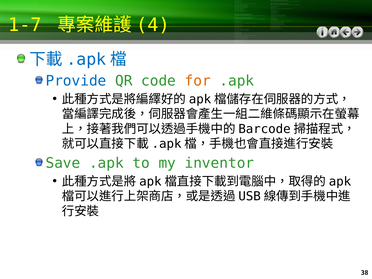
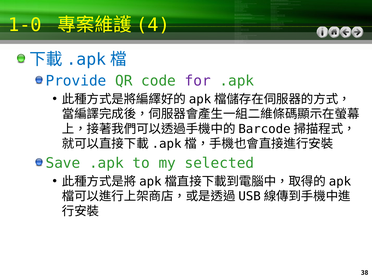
1-7: 1-7 -> 1-0
for colour: orange -> purple
inventor: inventor -> selected
